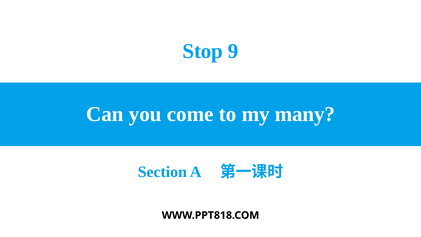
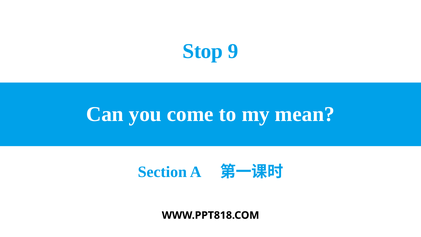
many: many -> mean
